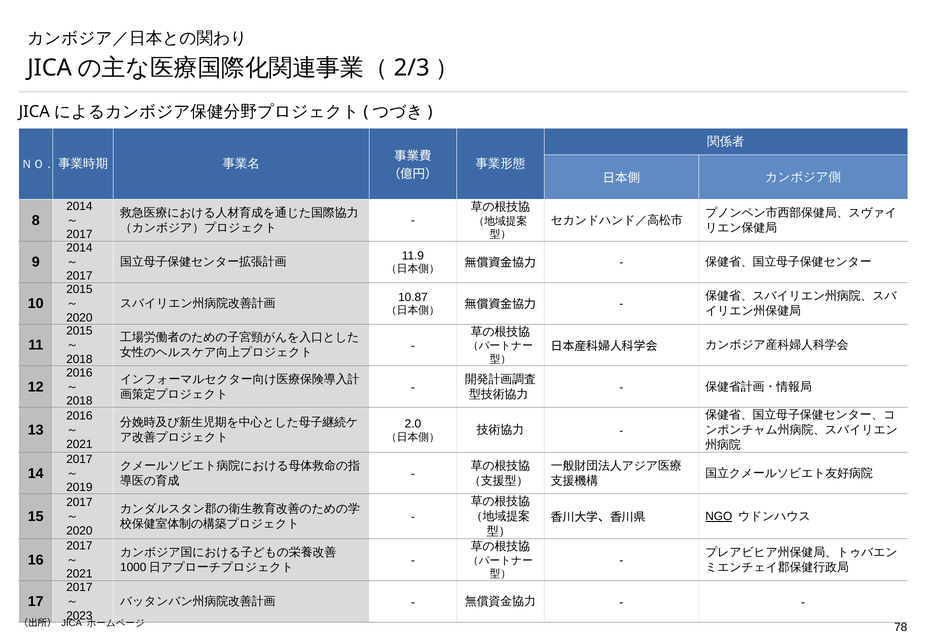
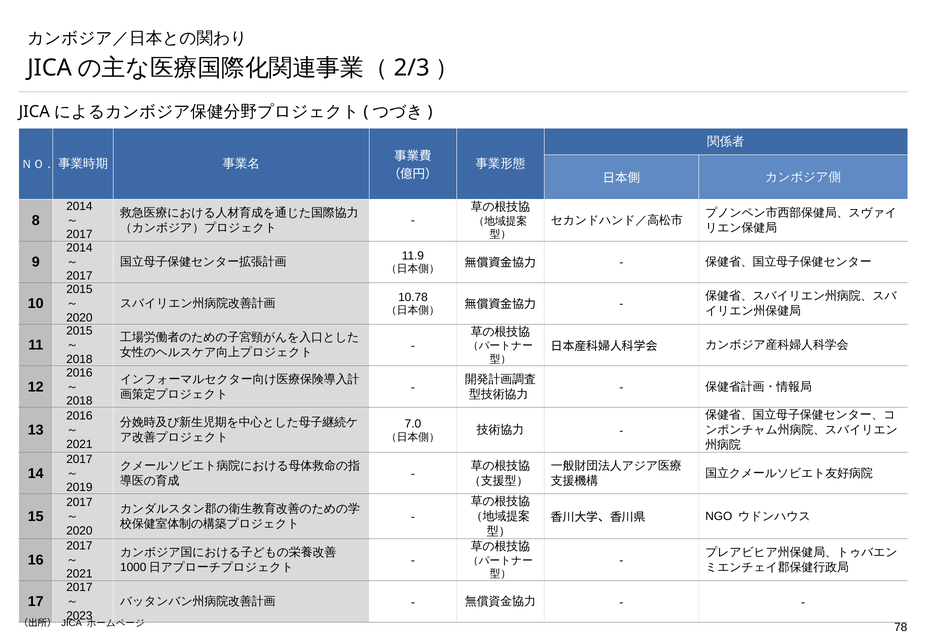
10.87: 10.87 -> 10.78
2.0: 2.0 -> 7.0
NGO underline: present -> none
